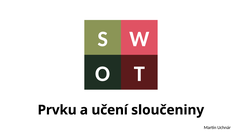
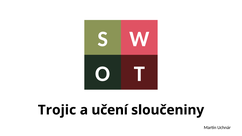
Prvku: Prvku -> Trojic
